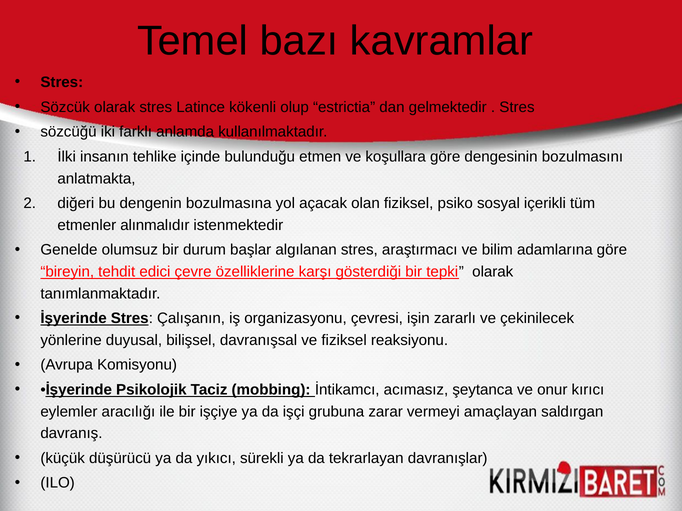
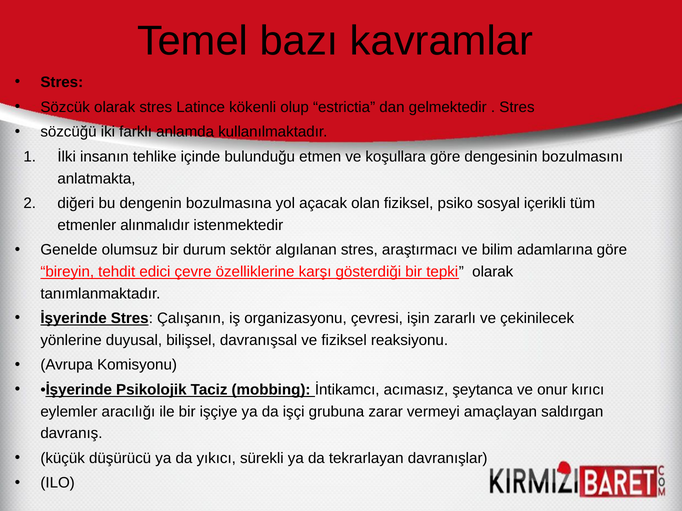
başlar: başlar -> sektör
